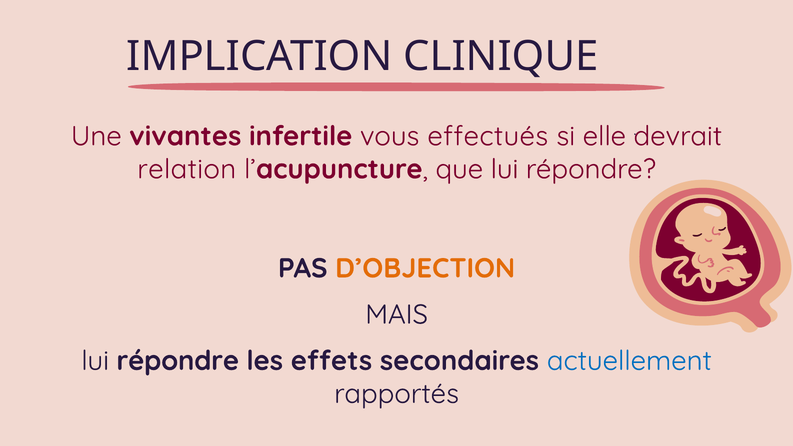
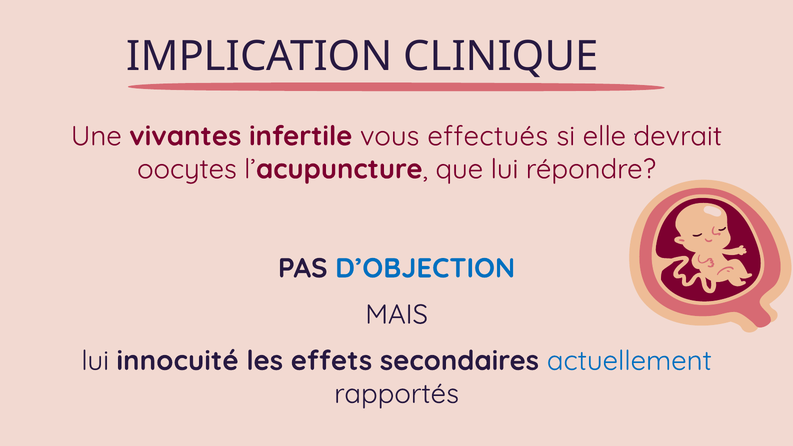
relation: relation -> oocytes
D’OBJECTION colour: orange -> blue
répondre at (178, 361): répondre -> innocuité
